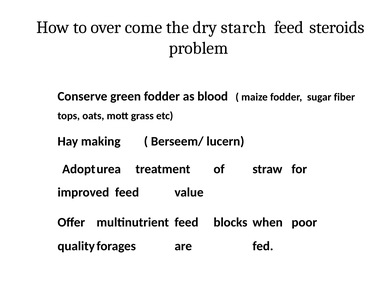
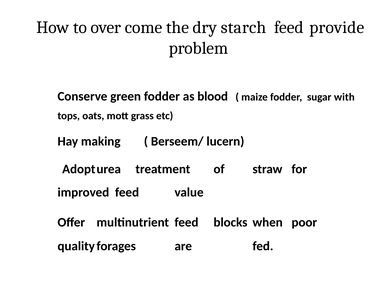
steroids: steroids -> provide
fiber: fiber -> with
